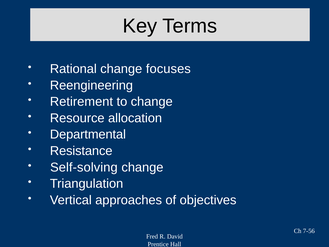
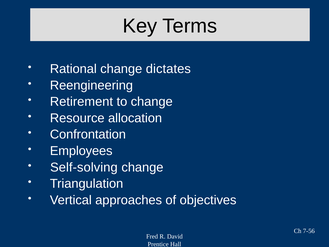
focuses: focuses -> dictates
Departmental: Departmental -> Confrontation
Resistance: Resistance -> Employees
